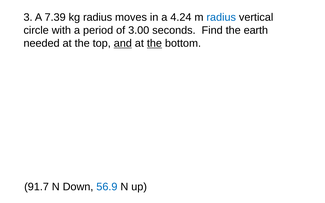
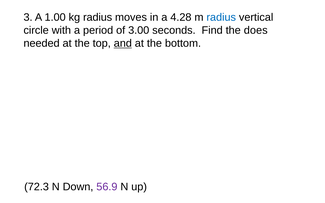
7.39: 7.39 -> 1.00
4.24: 4.24 -> 4.28
earth: earth -> does
the at (154, 43) underline: present -> none
91.7: 91.7 -> 72.3
56.9 colour: blue -> purple
